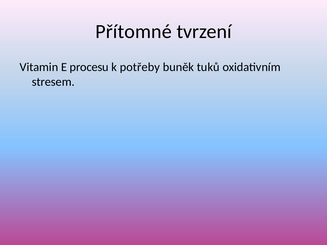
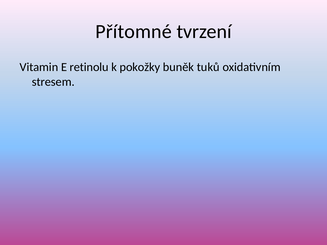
procesu: procesu -> retinolu
potřeby: potřeby -> pokožky
